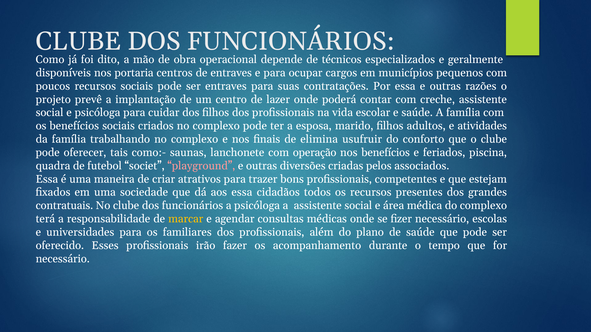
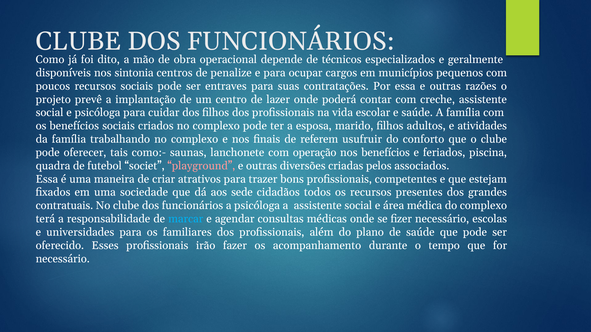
portaria: portaria -> sintonia
de entraves: entraves -> penalize
elimina: elimina -> referem
aos essa: essa -> sede
marcar colour: yellow -> light blue
